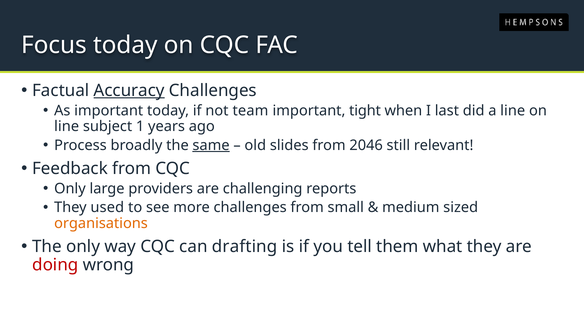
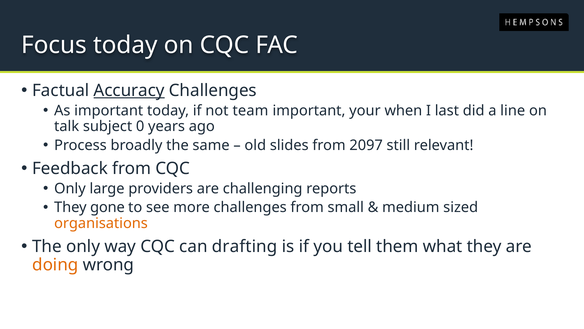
tight: tight -> your
line at (67, 126): line -> talk
1: 1 -> 0
same underline: present -> none
2046: 2046 -> 2097
used: used -> gone
doing colour: red -> orange
